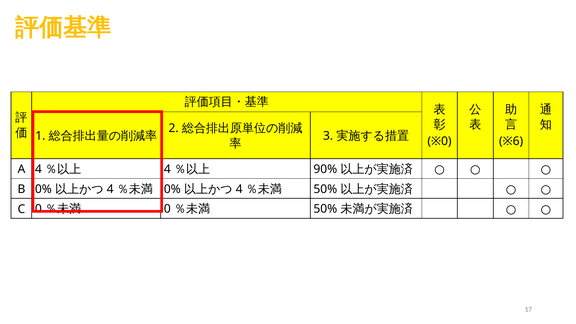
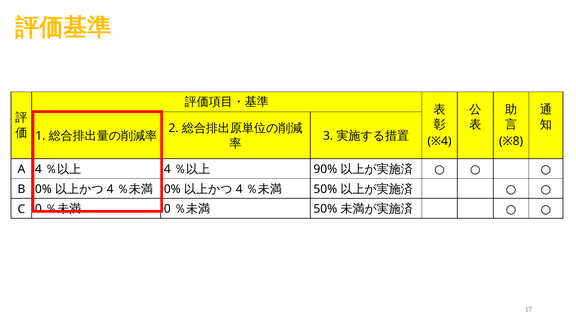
※0: ※0 -> ※4
※6: ※6 -> ※8
